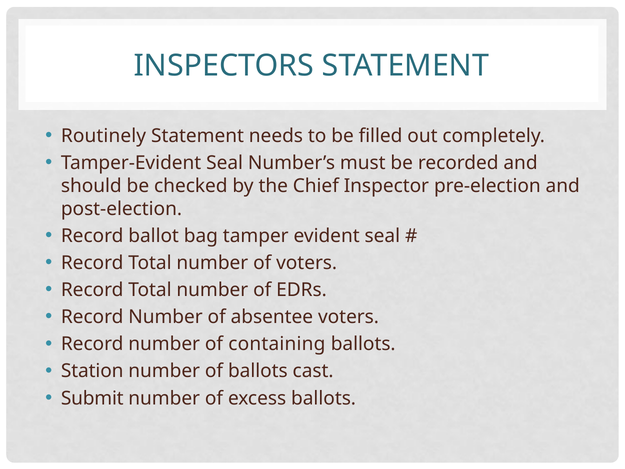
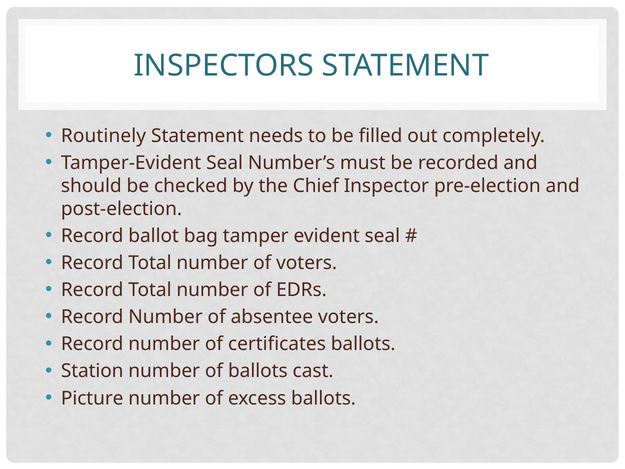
containing: containing -> certificates
Submit: Submit -> Picture
